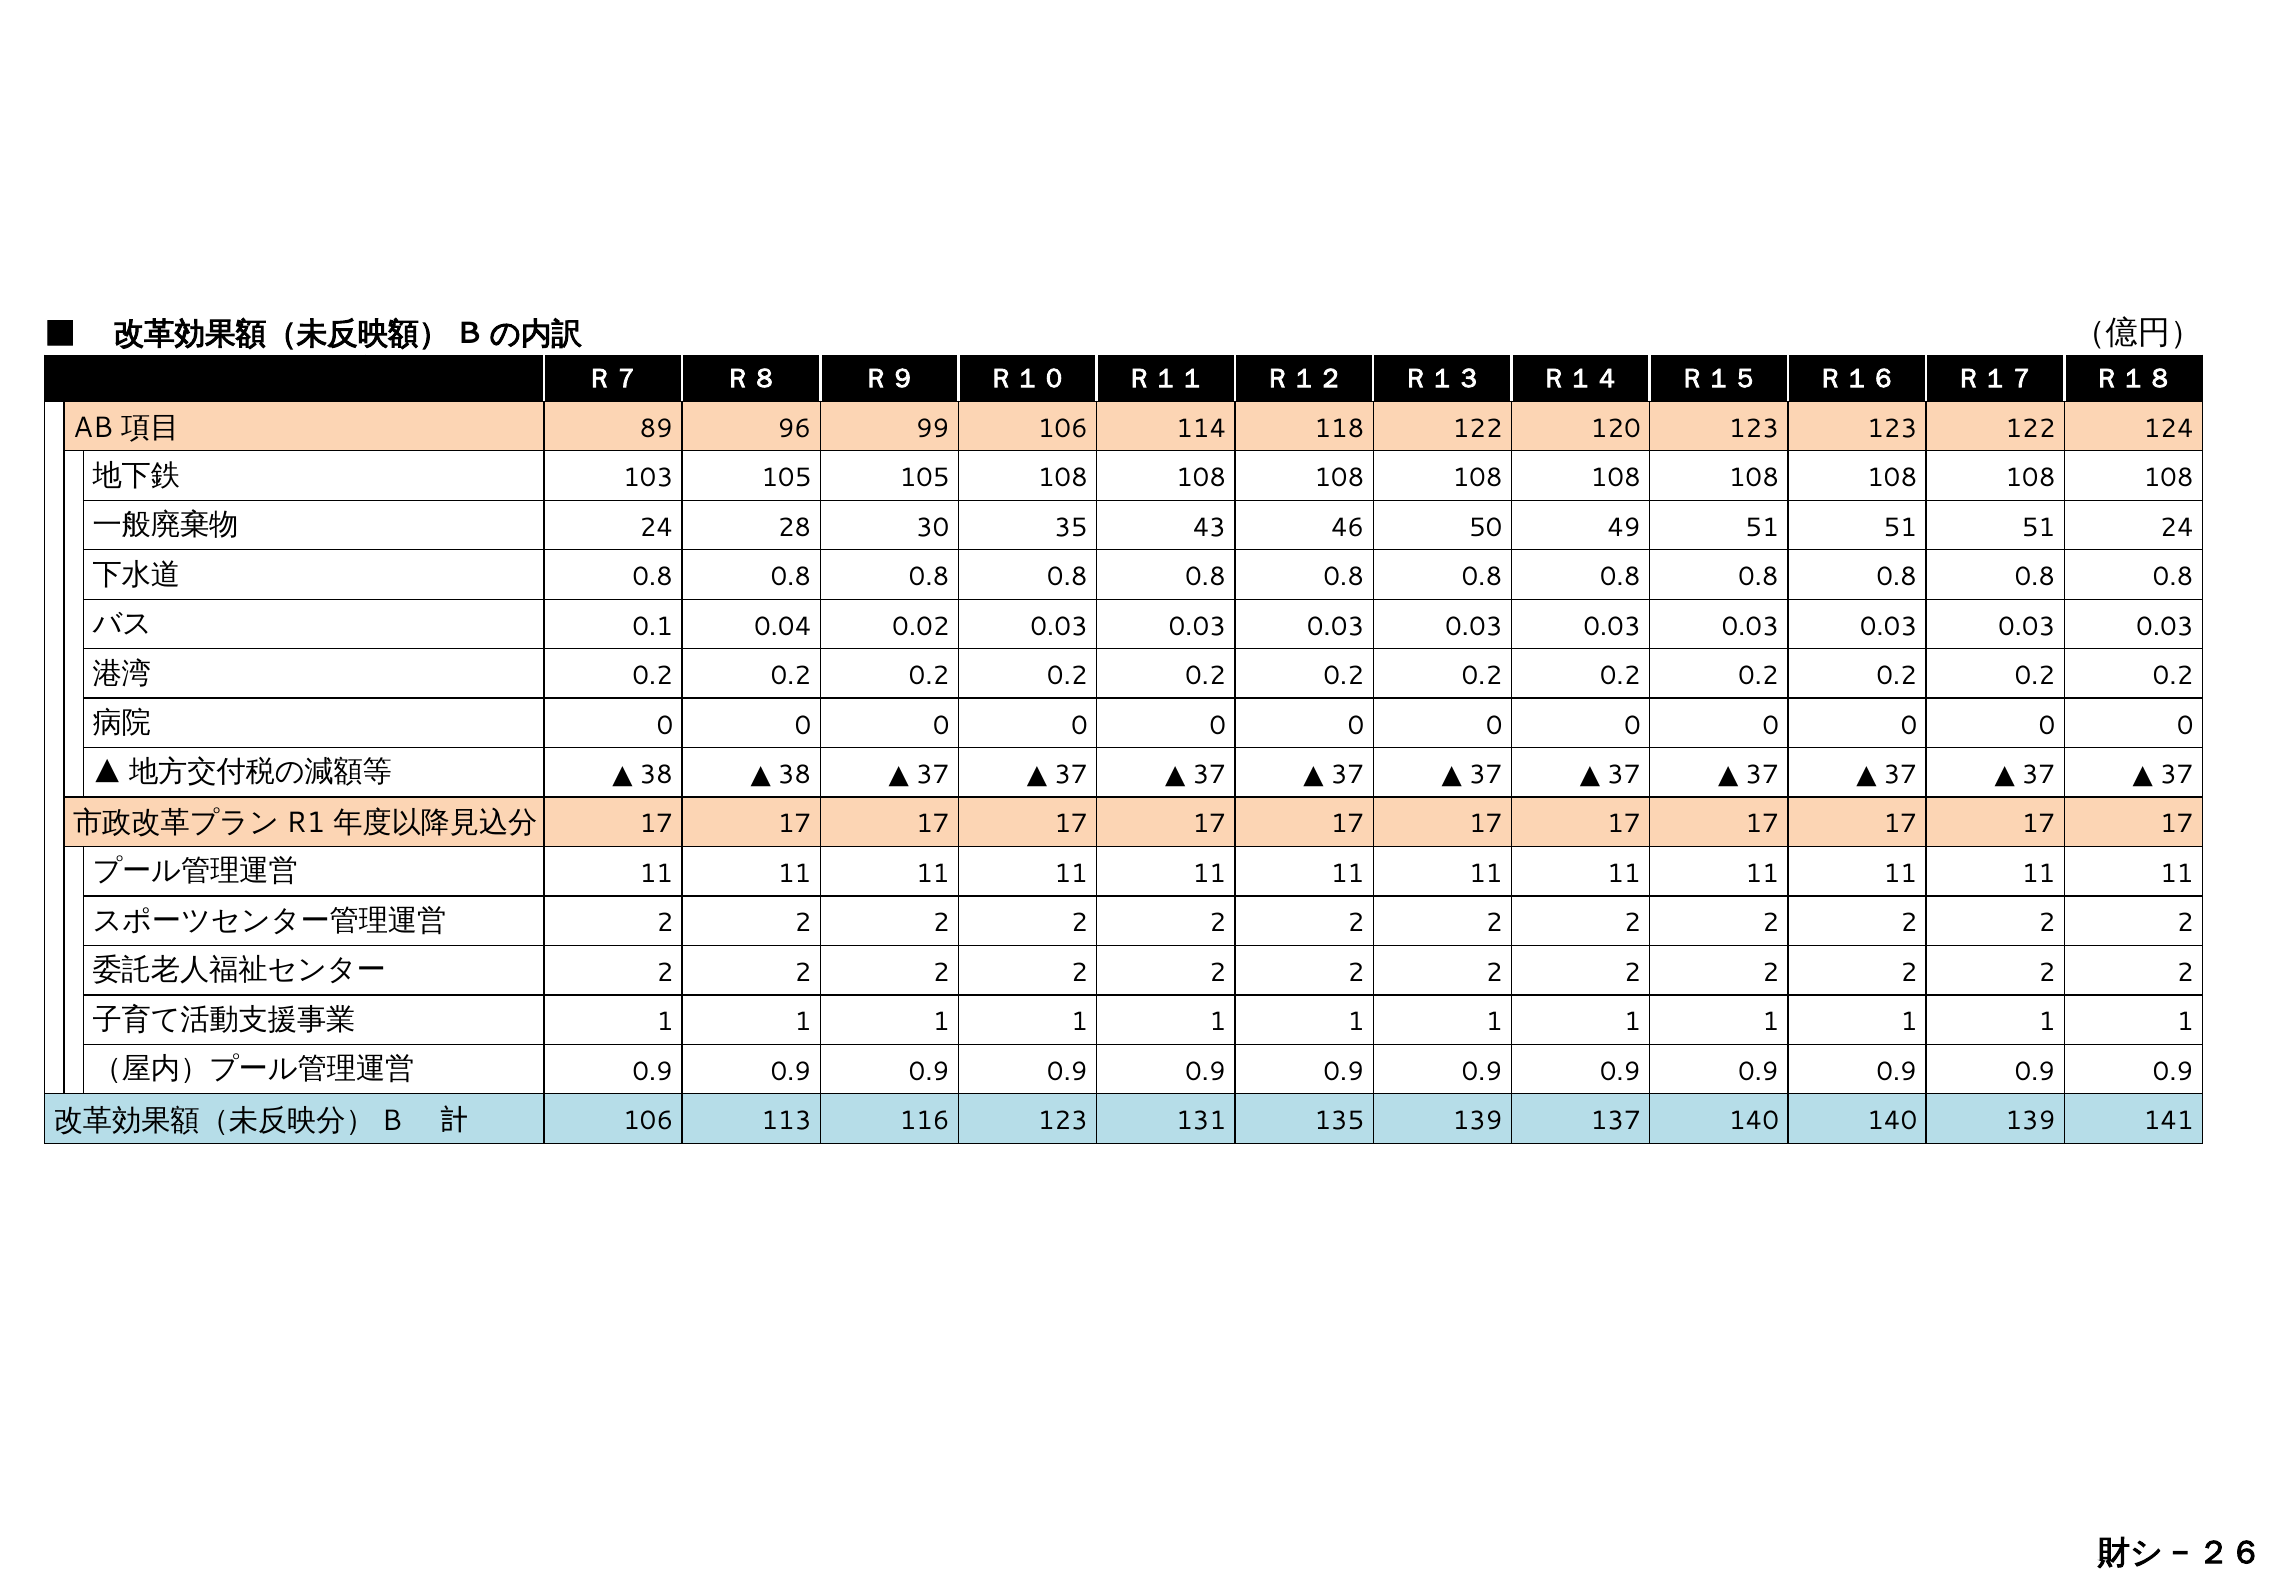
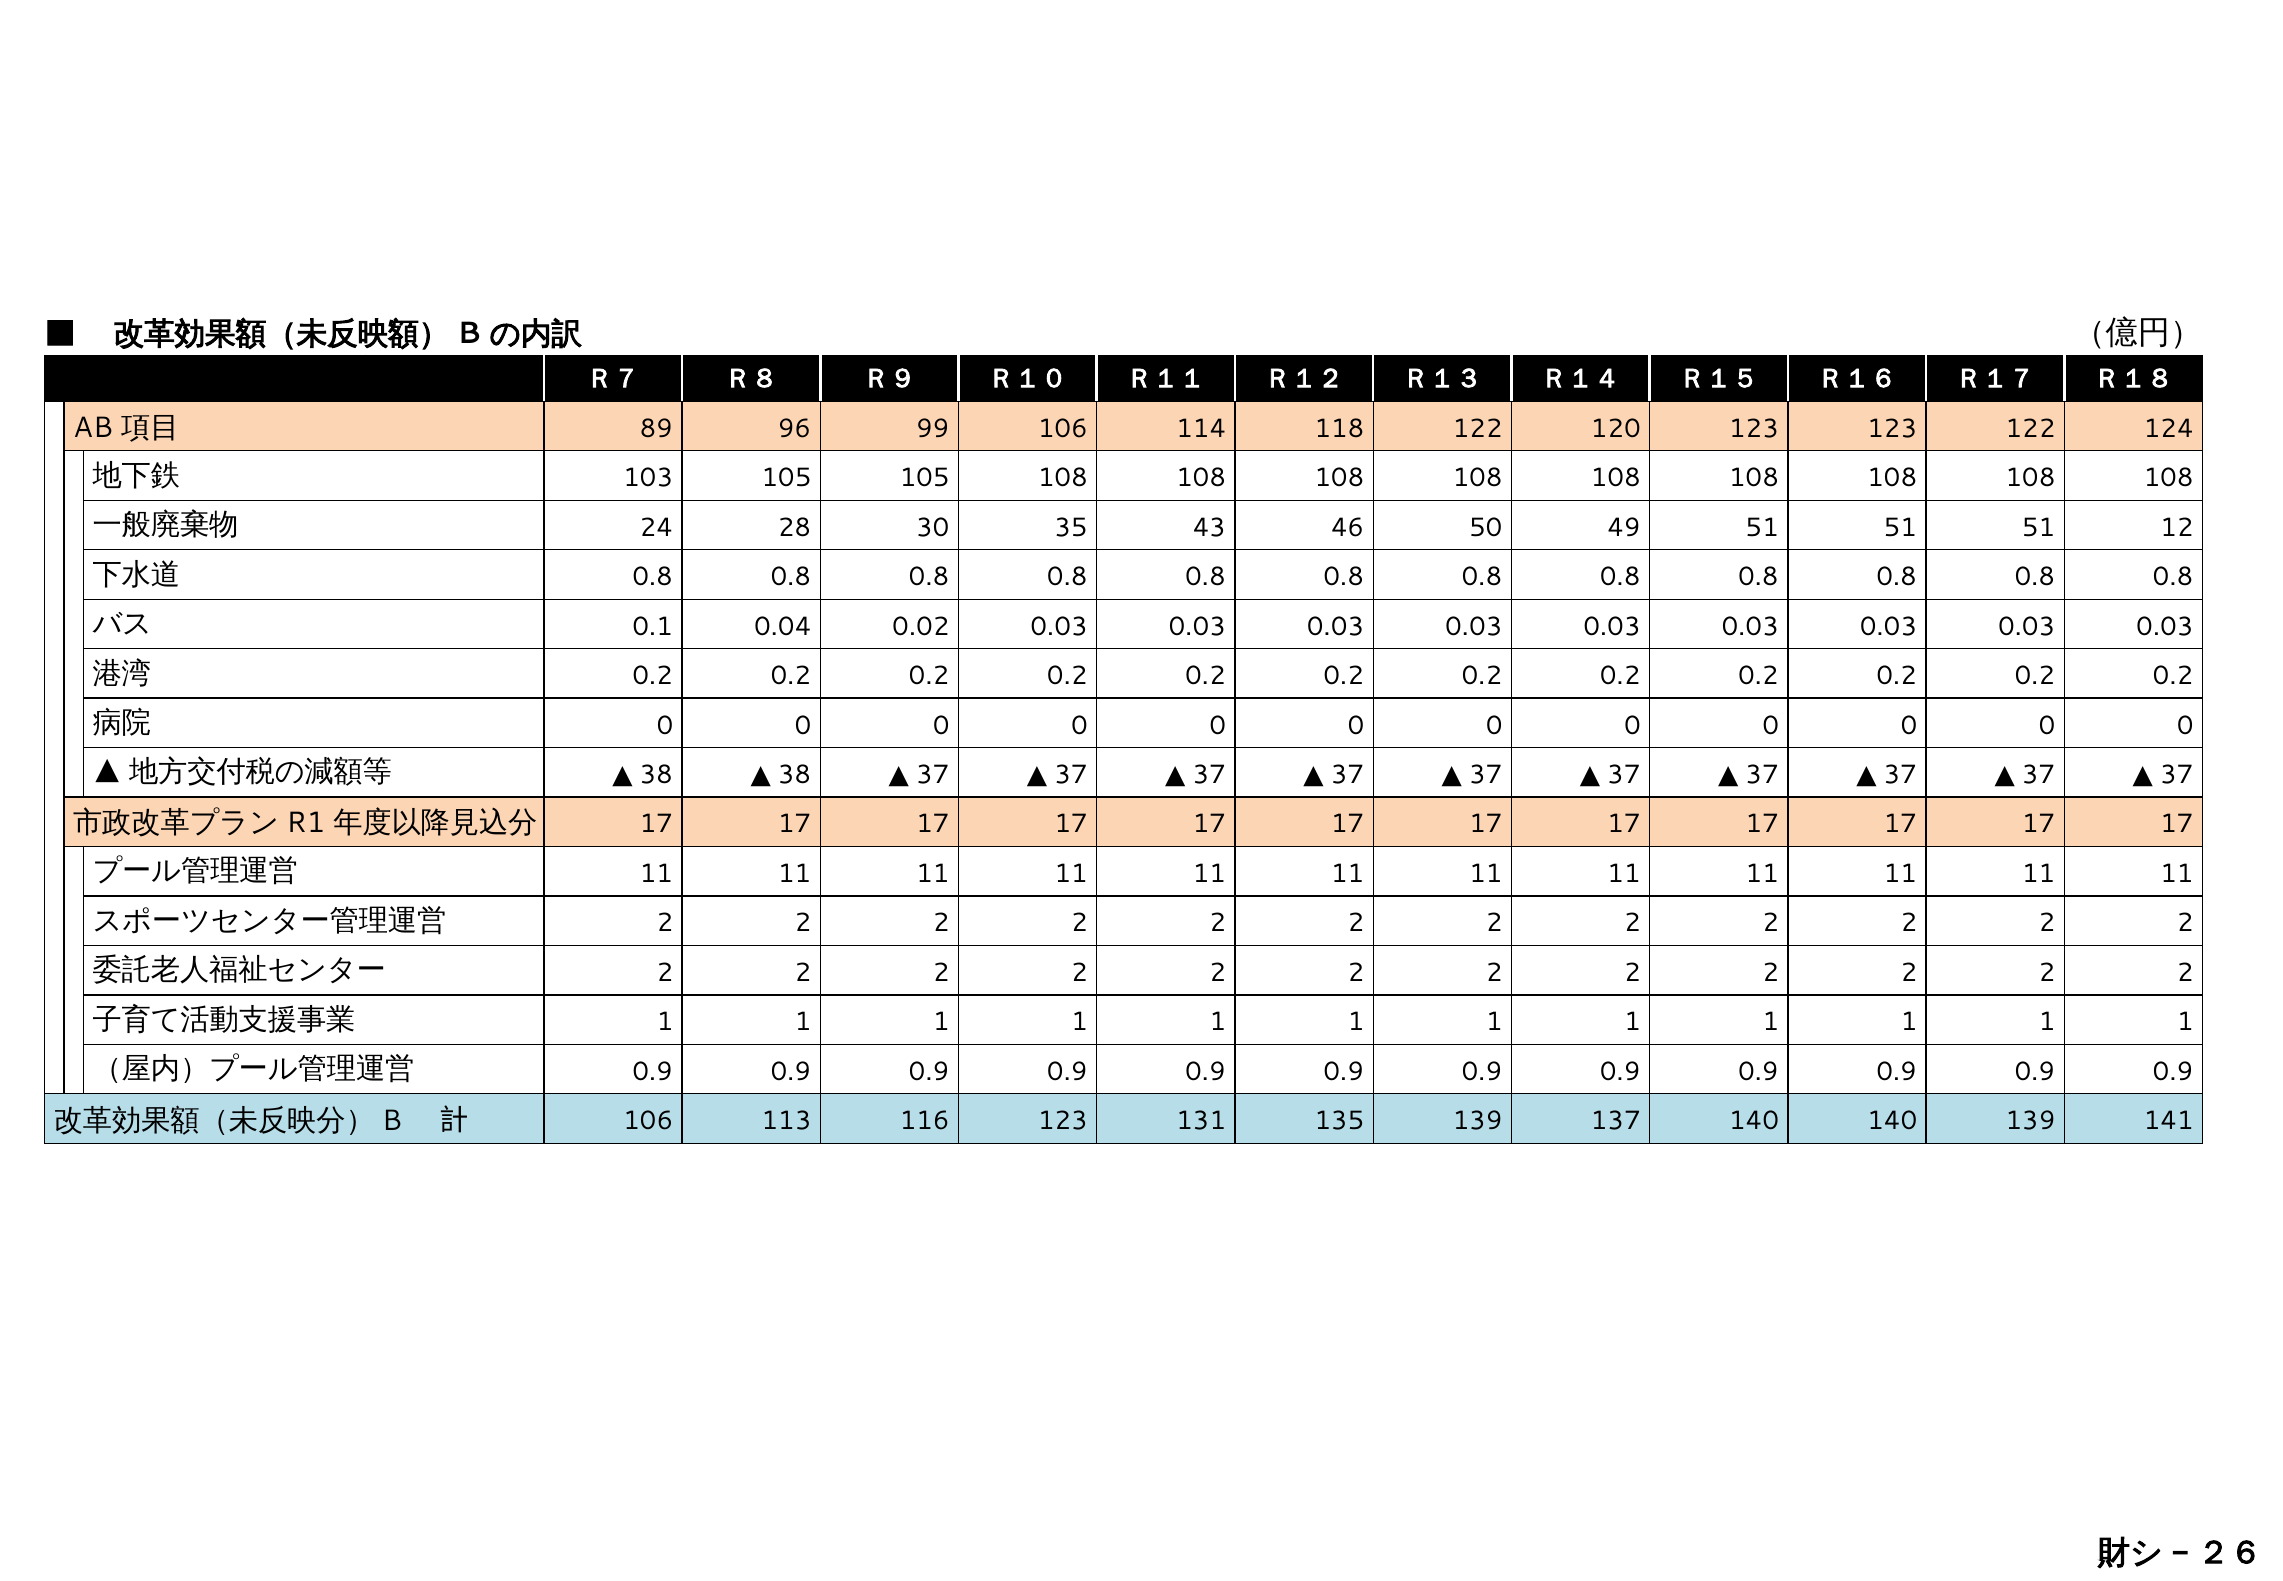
51 24: 24 -> 12
